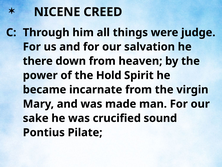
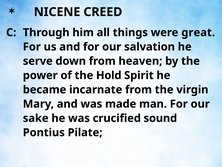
judge: judge -> great
there: there -> serve
